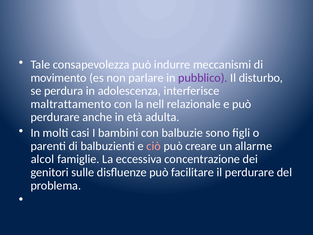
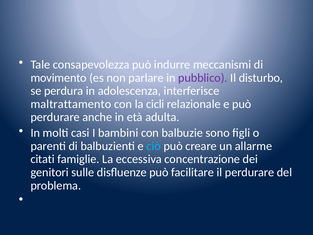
nell: nell -> cicli
ciò colour: pink -> light blue
alcol: alcol -> citati
